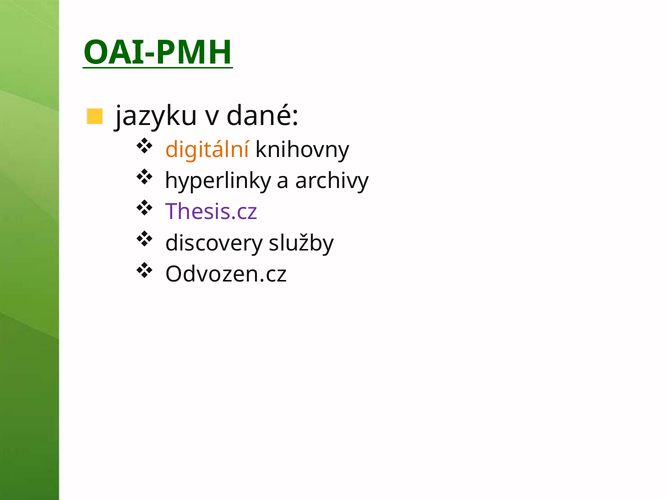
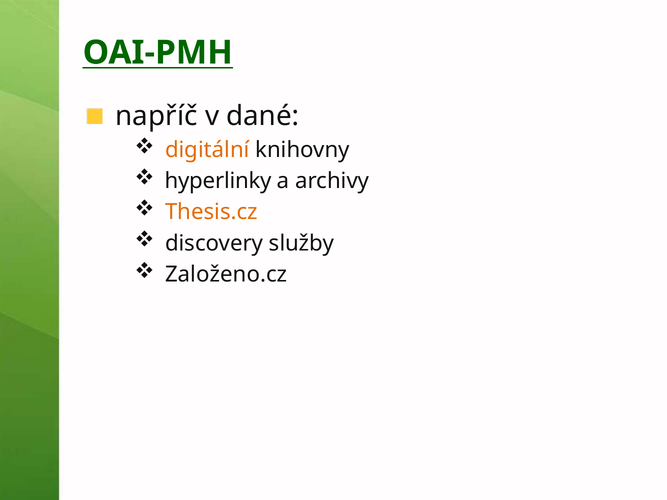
jazyku: jazyku -> napříč
Thesis.cz colour: purple -> orange
Odvozen.cz: Odvozen.cz -> Založeno.cz
